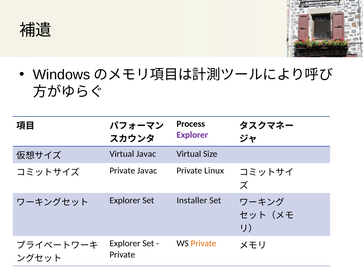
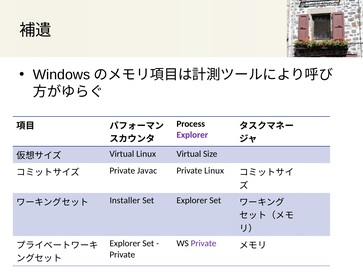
Virtual Javac: Javac -> Linux
Explorer at (125, 201): Explorer -> Installer
Set Installer: Installer -> Explorer
Private at (204, 244) colour: orange -> purple
